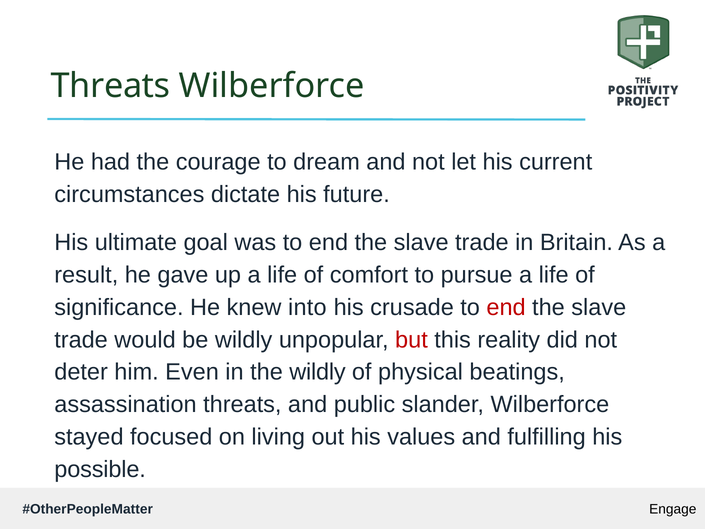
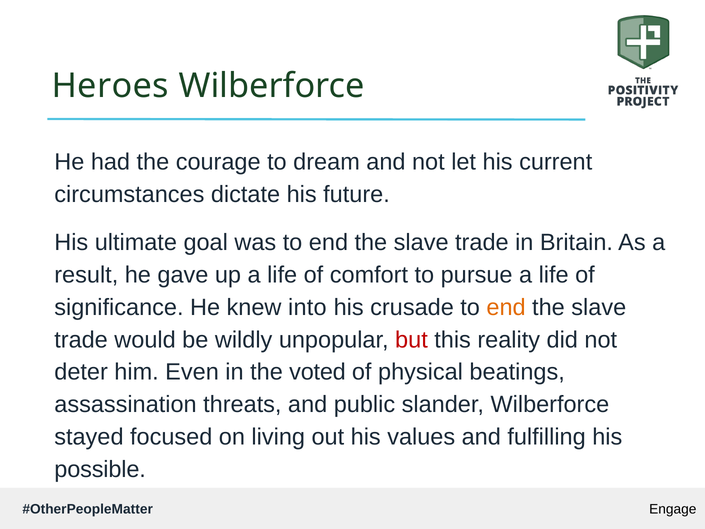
Threats at (111, 86): Threats -> Heroes
end at (506, 307) colour: red -> orange
the wildly: wildly -> voted
